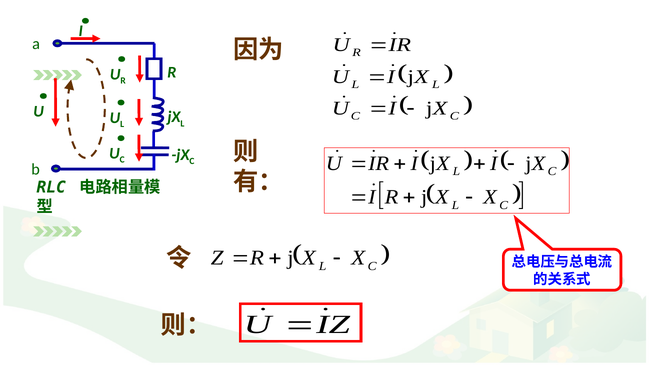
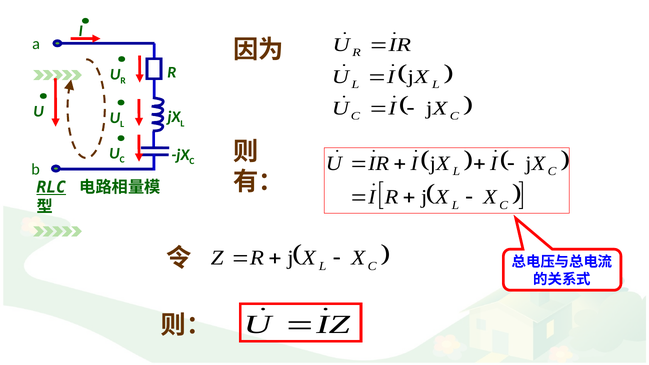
RLC underline: none -> present
